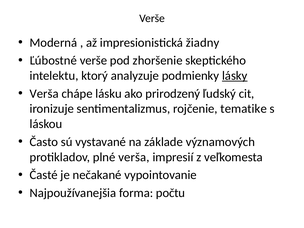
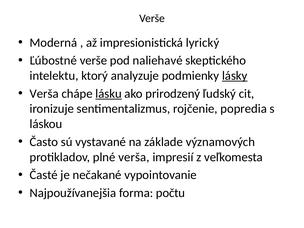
žiadny: žiadny -> lyrický
zhoršenie: zhoršenie -> naliehavé
lásku underline: none -> present
tematike: tematike -> popredia
